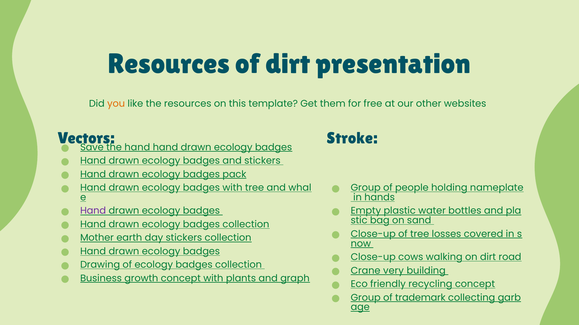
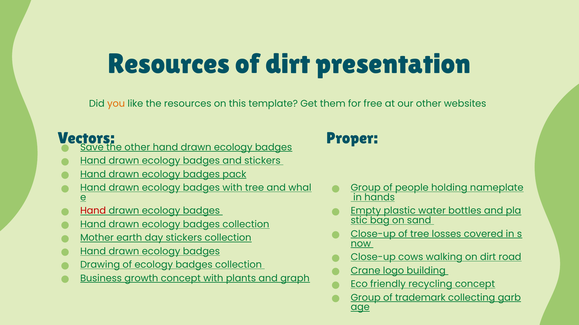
Stroke: Stroke -> Proper
the hand: hand -> other
Hand at (93, 211) colour: purple -> red
very: very -> logo
